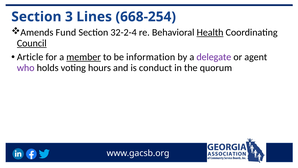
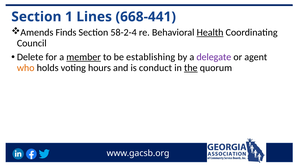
3: 3 -> 1
668-254: 668-254 -> 668-441
Fund: Fund -> Finds
32-2-4: 32-2-4 -> 58-2-4
Council underline: present -> none
Article: Article -> Delete
information: information -> establishing
who colour: purple -> orange
the underline: none -> present
